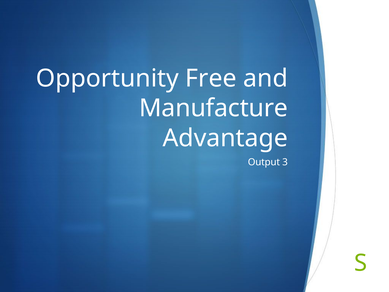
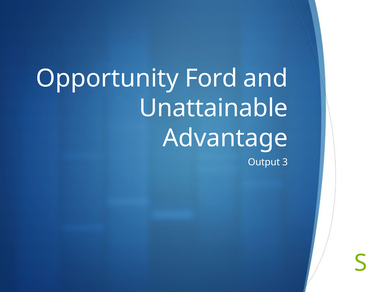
Free: Free -> Ford
Manufacture: Manufacture -> Unattainable
